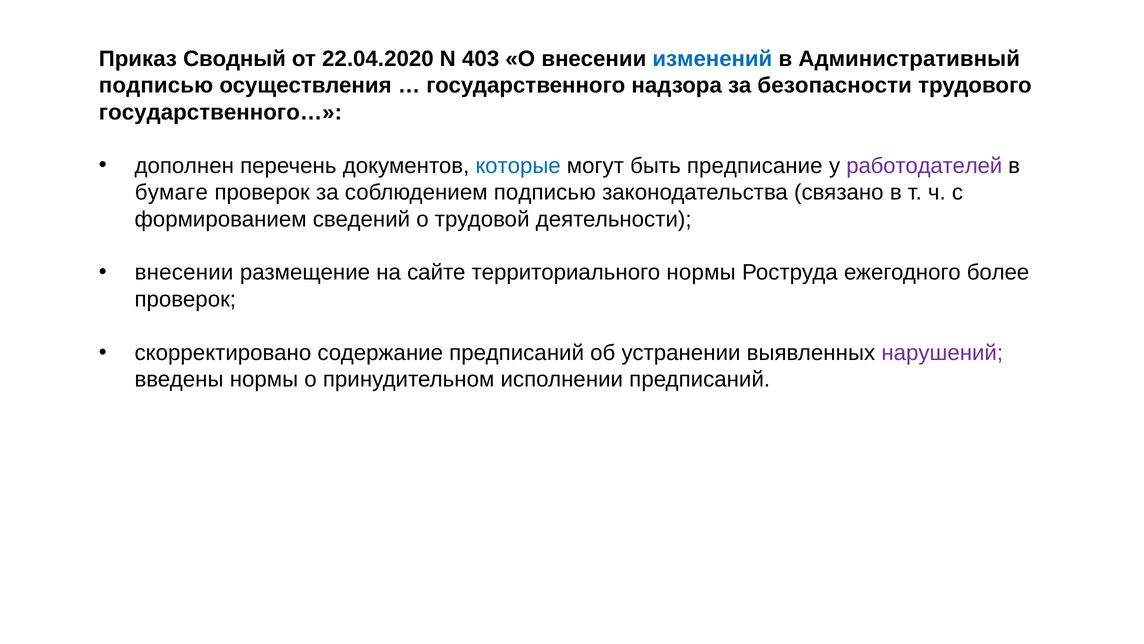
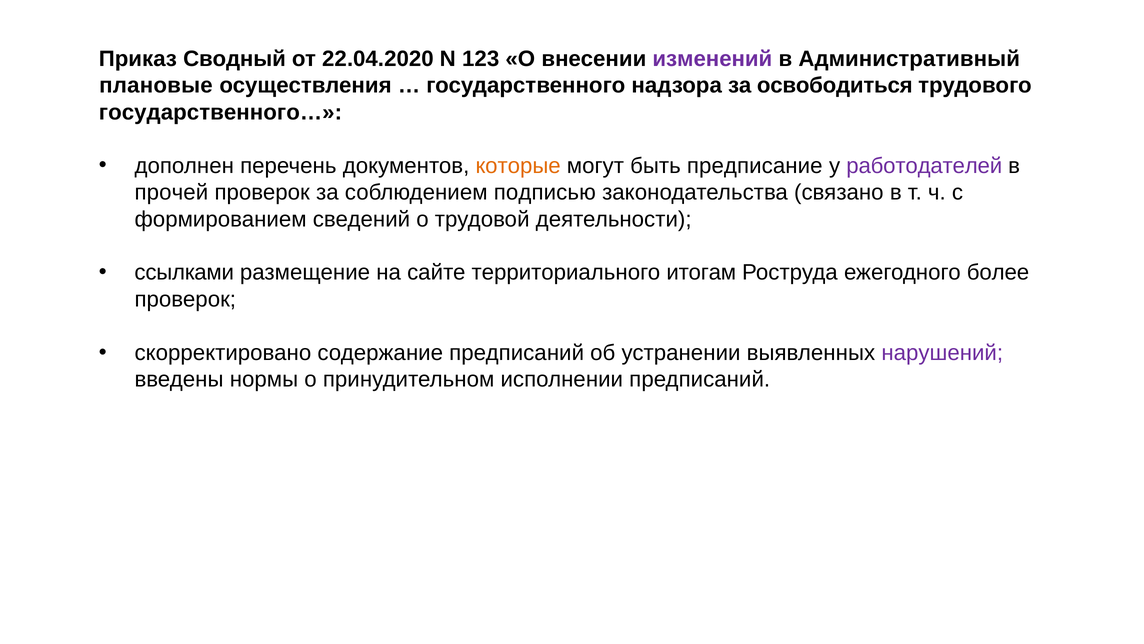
403: 403 -> 123
изменений colour: blue -> purple
подписью at (156, 85): подписью -> плановые
безопасности: безопасности -> освободиться
которые colour: blue -> orange
бумаге: бумаге -> прочей
внесении at (184, 272): внесении -> ссылками
территориального нормы: нормы -> итогам
